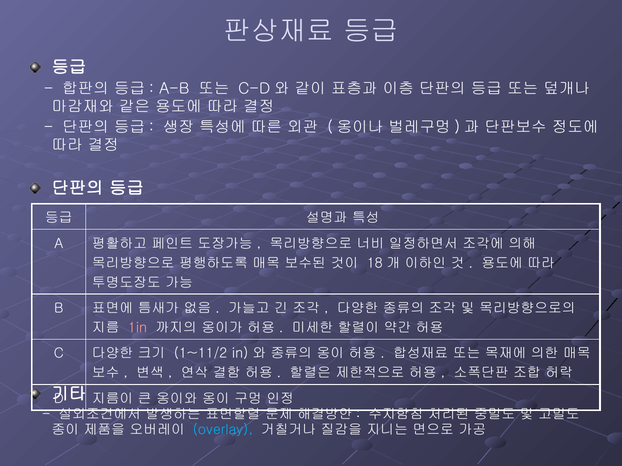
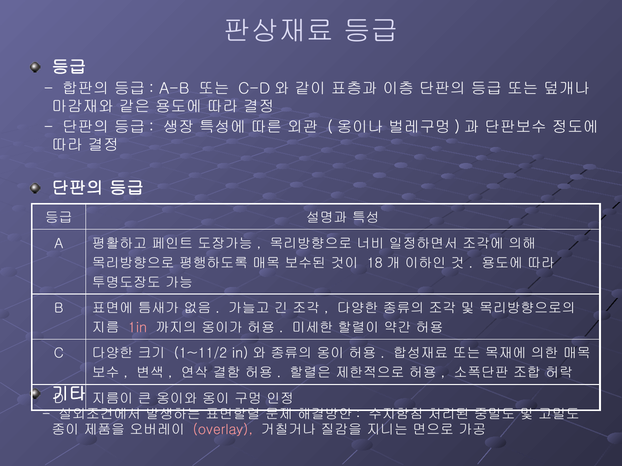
overlay colour: light blue -> pink
